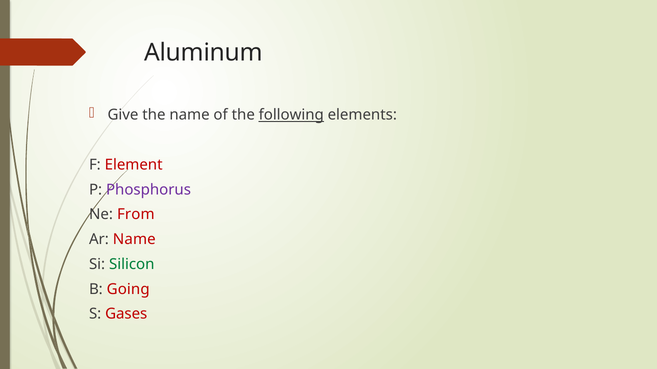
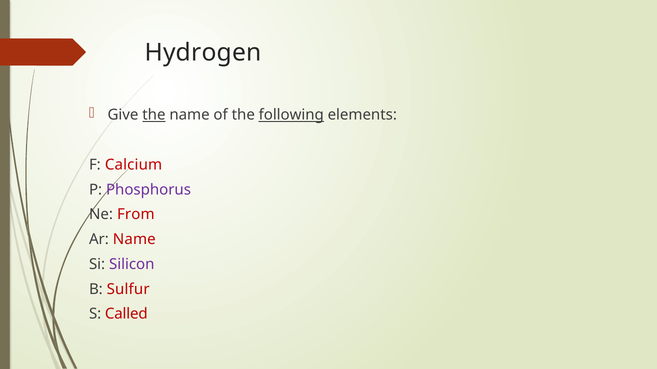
Aluminum: Aluminum -> Hydrogen
the at (154, 115) underline: none -> present
Element: Element -> Calcium
Silicon colour: green -> purple
Going: Going -> Sulfur
Gases: Gases -> Called
